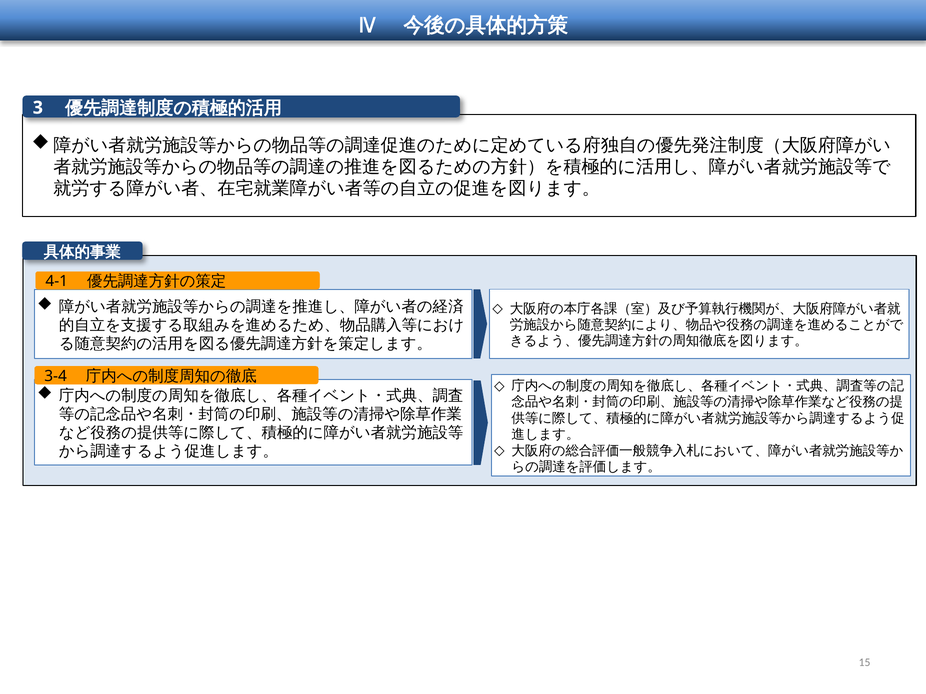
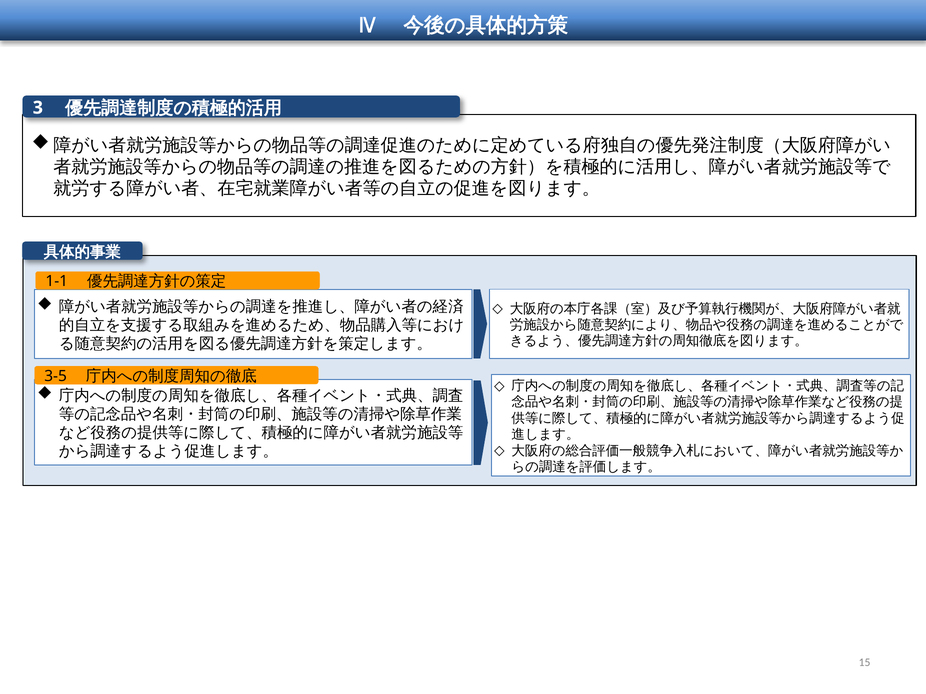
4-1: 4-1 -> 1-1
3-4: 3-4 -> 3-5
